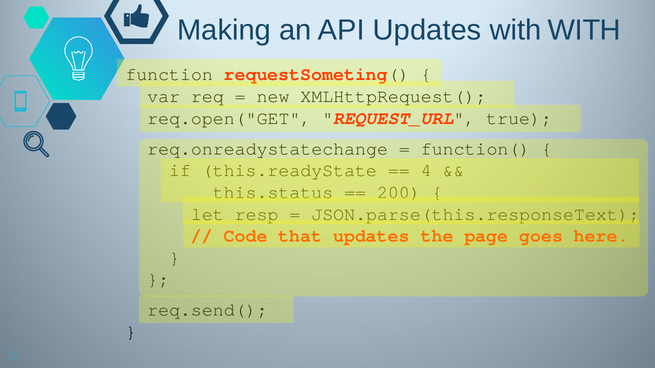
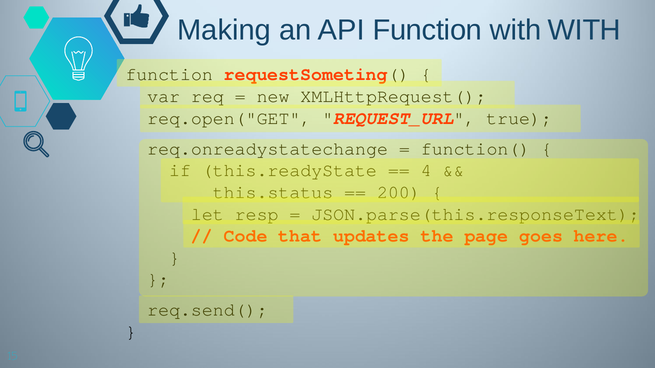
API Updates: Updates -> Function
